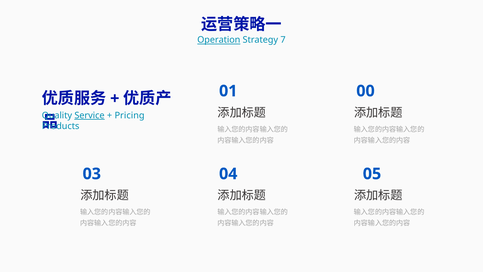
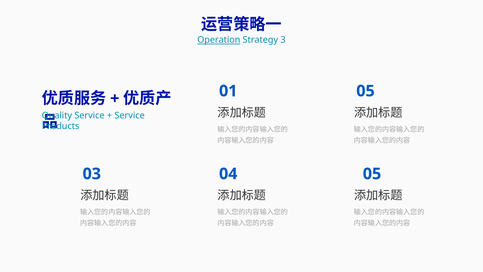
7: 7 -> 3
01 00: 00 -> 05
Service at (90, 115) underline: present -> none
Pricing at (130, 115): Pricing -> Service
